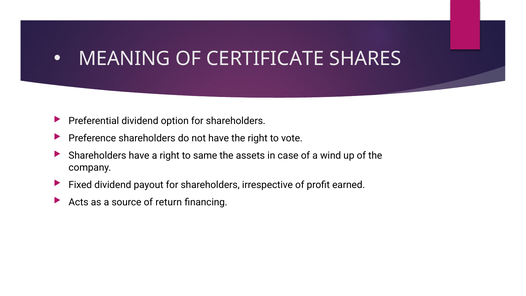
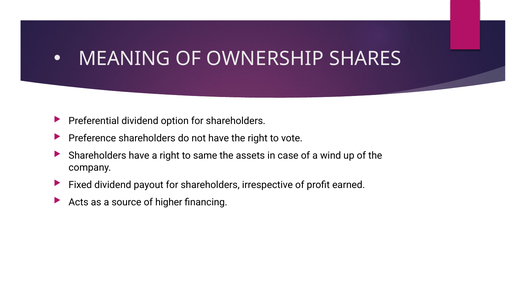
CERTIFICATE: CERTIFICATE -> OWNERSHIP
return: return -> higher
